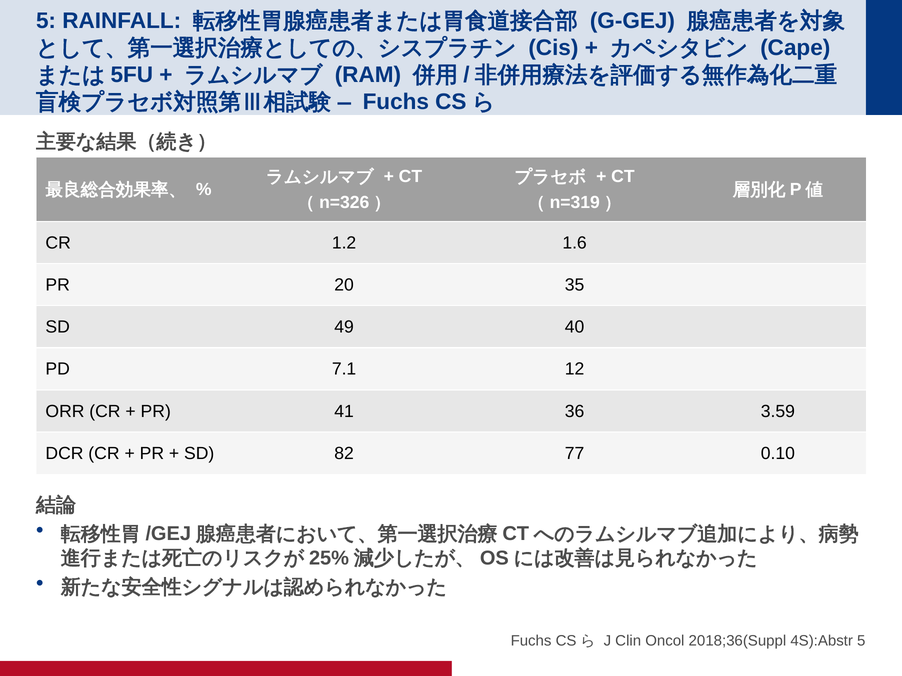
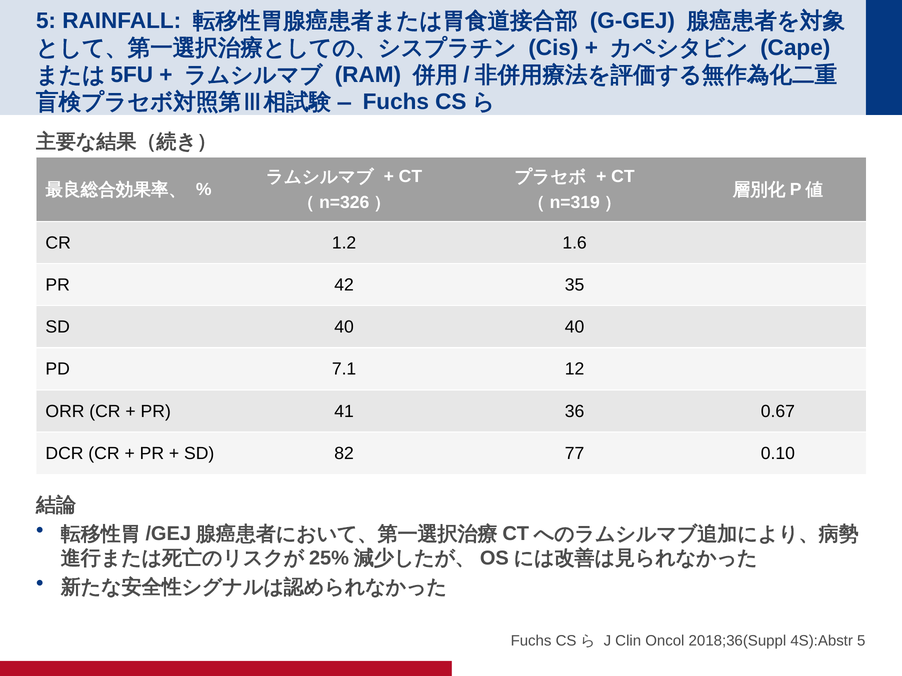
20: 20 -> 42
SD 49: 49 -> 40
3.59: 3.59 -> 0.67
